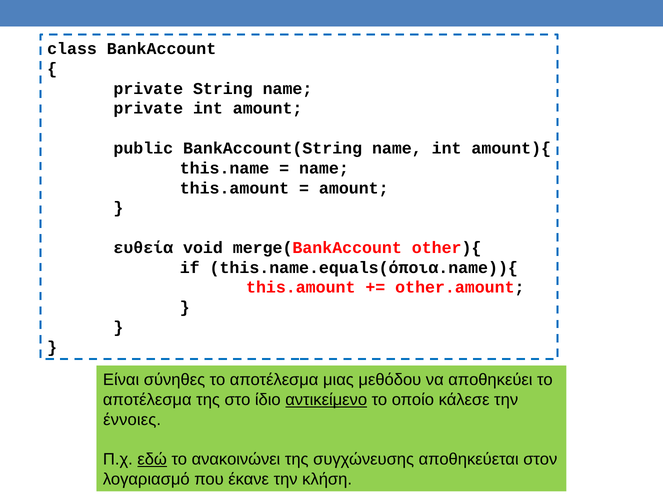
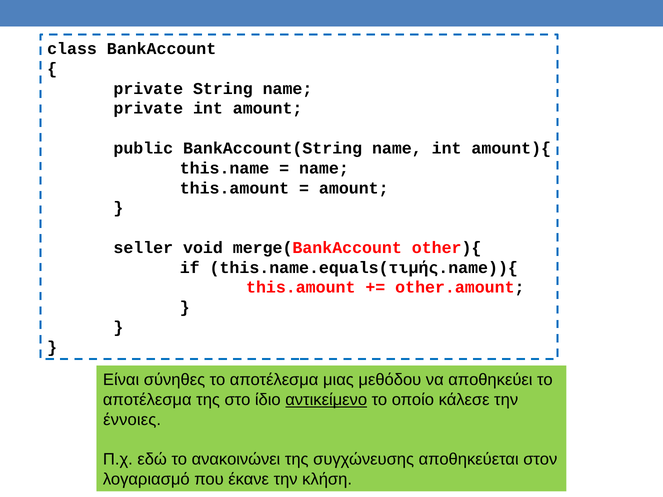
ευθεία: ευθεία -> seller
this.name.equals(όποια.name)){: this.name.equals(όποια.name)){ -> this.name.equals(τιμής.name)){
εδώ underline: present -> none
